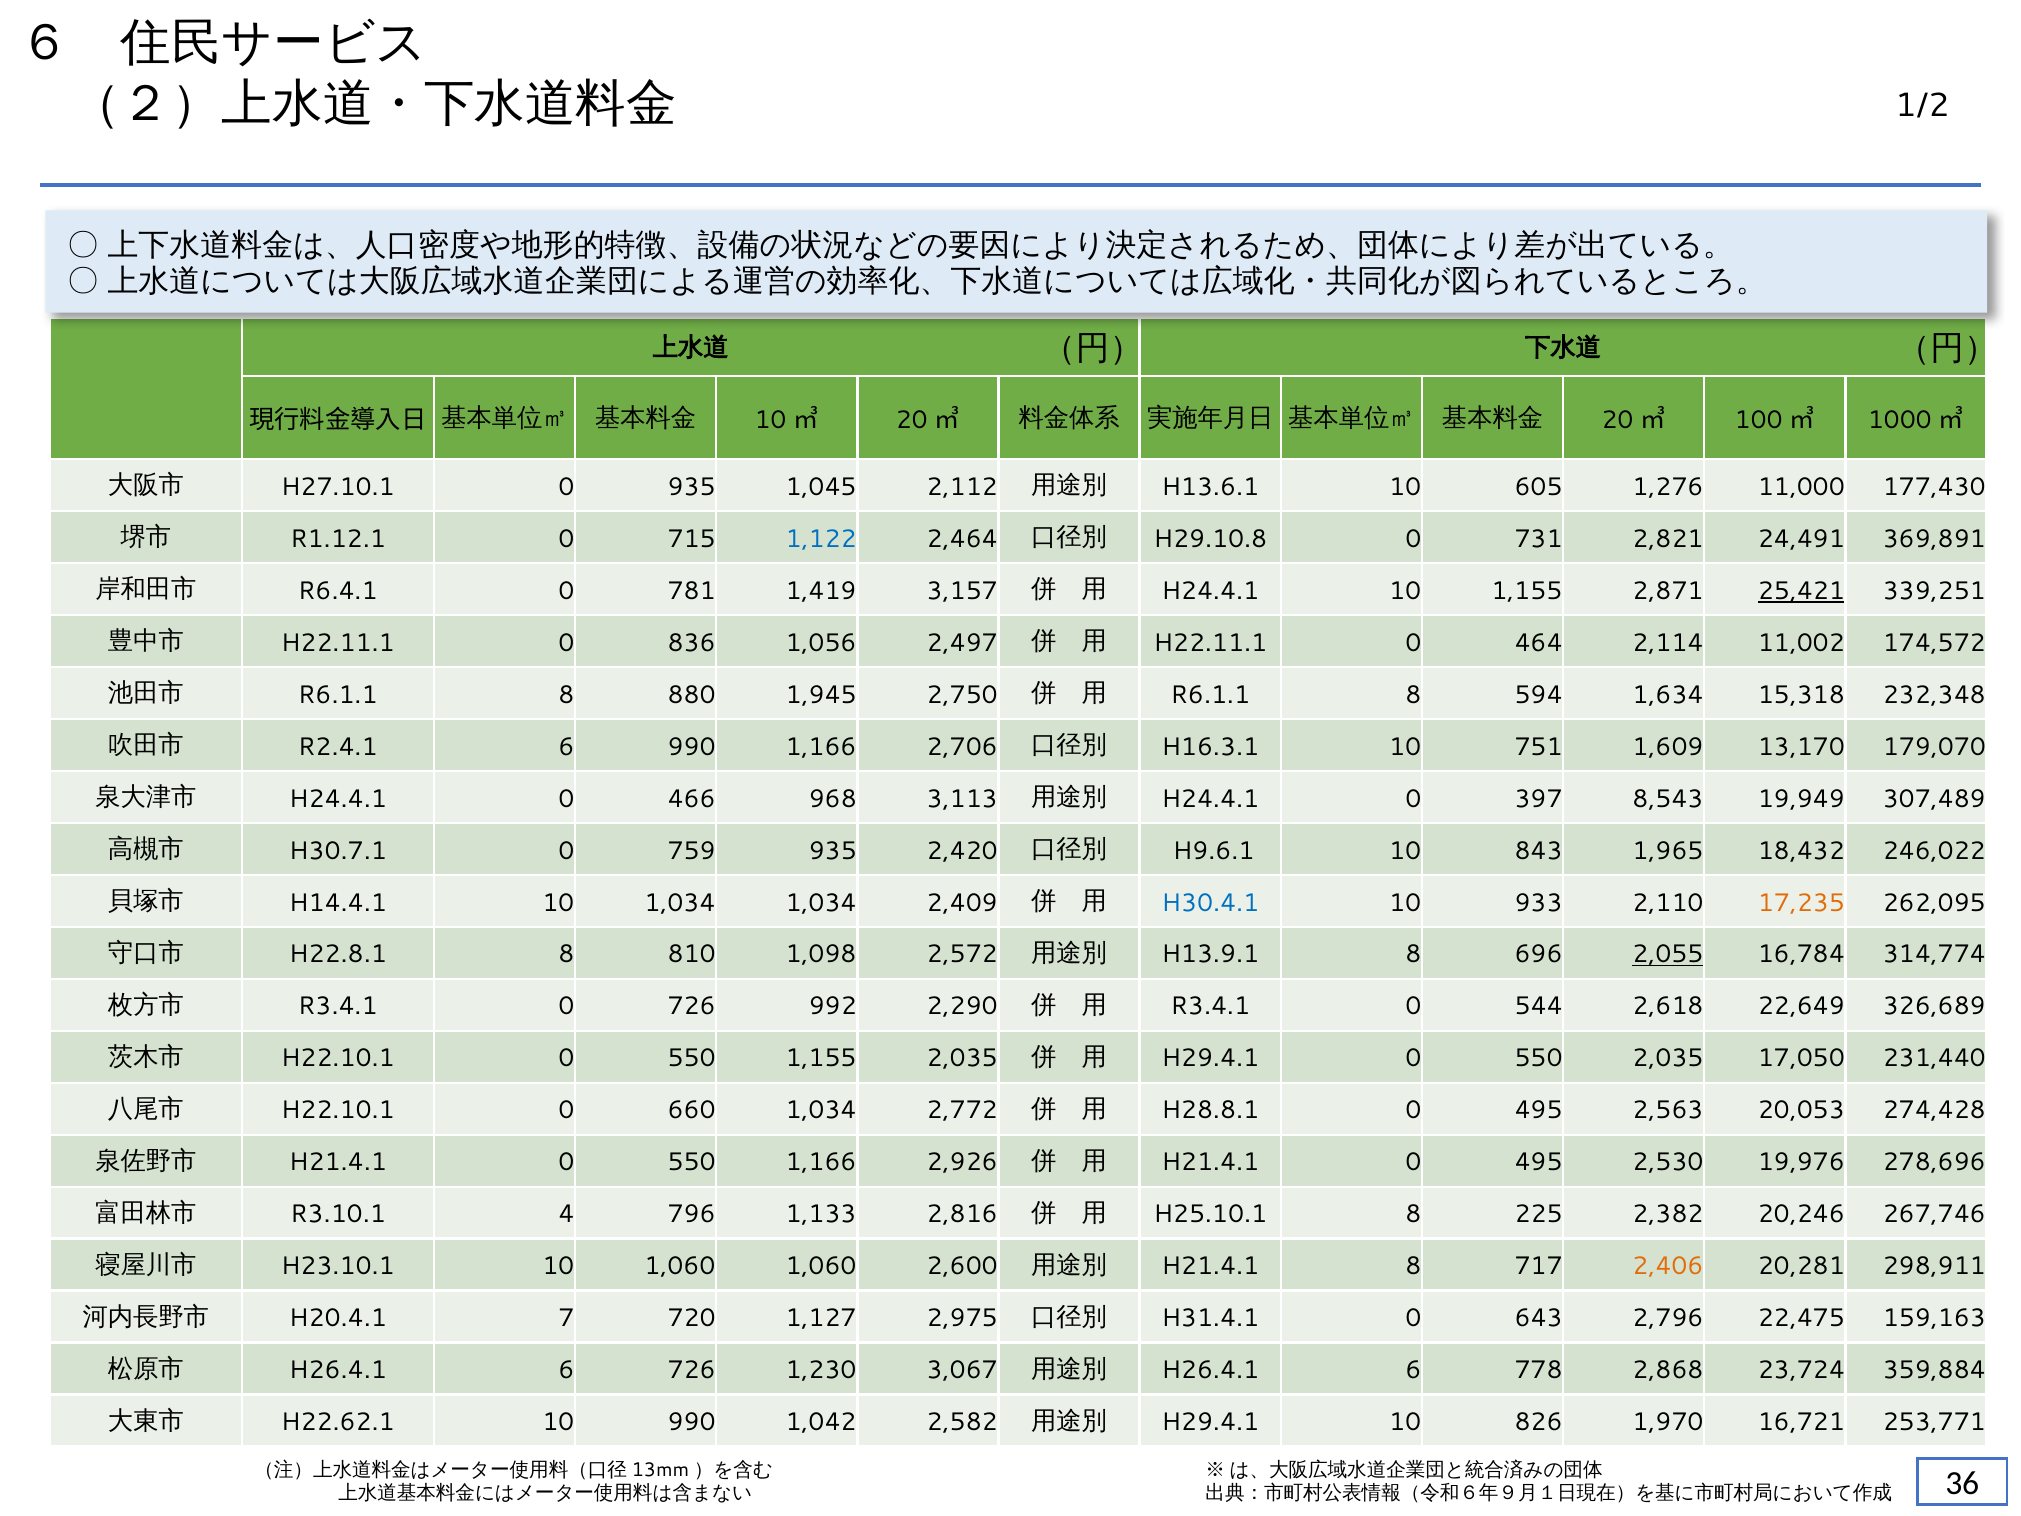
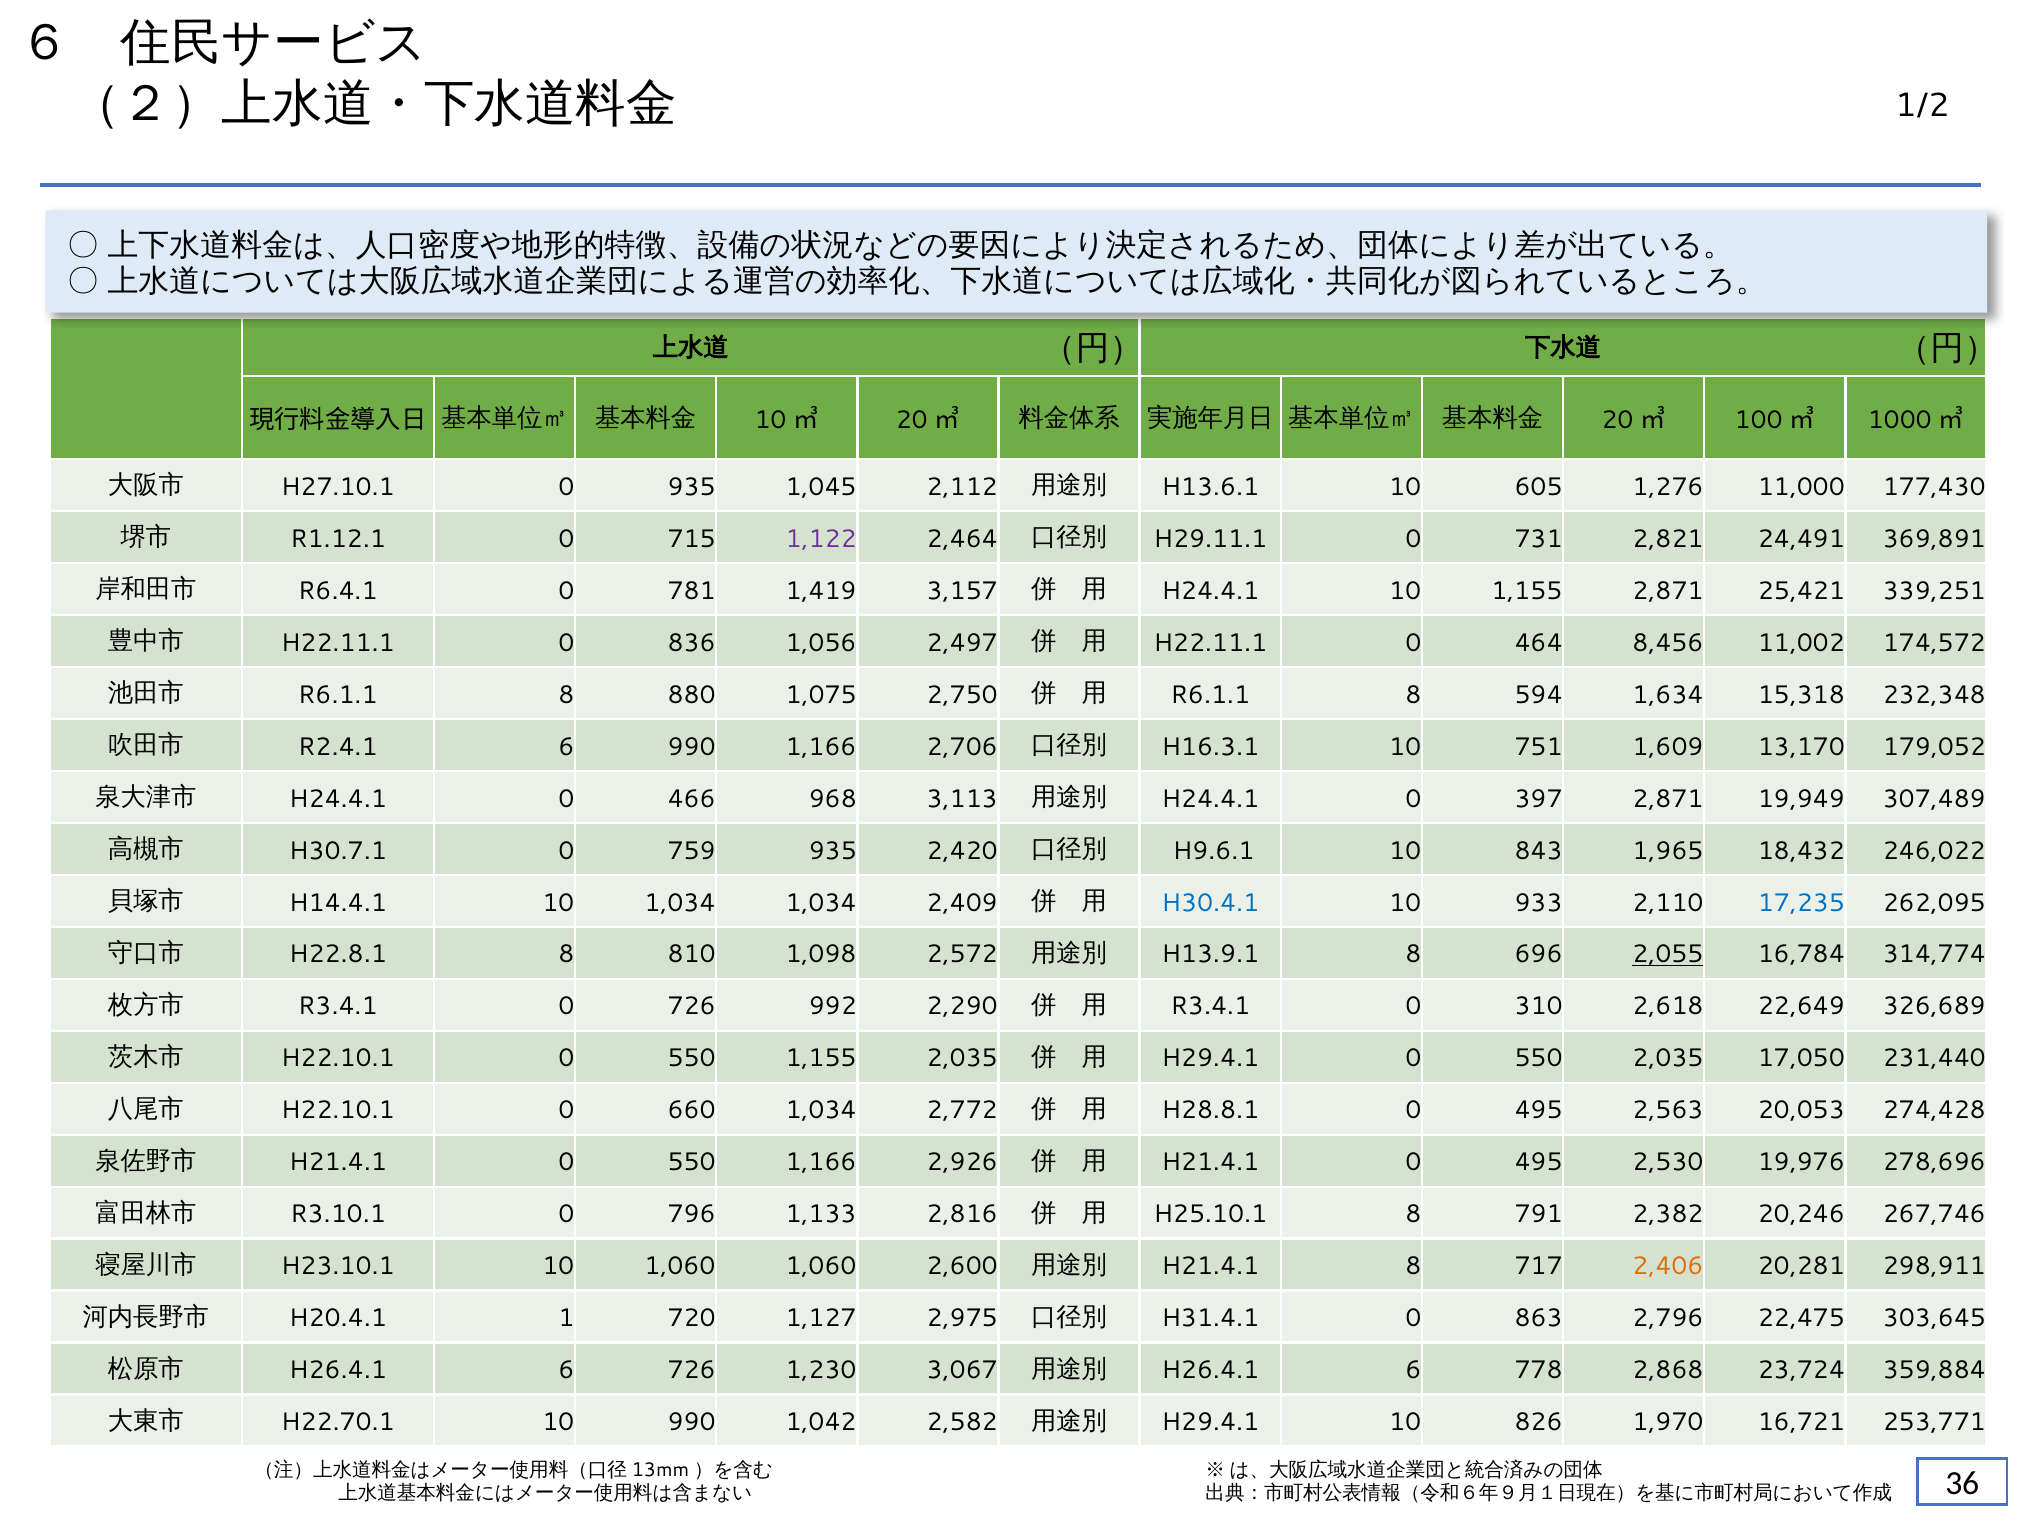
1,122 colour: blue -> purple
H29.10.8: H29.10.8 -> H29.11.1
25,421 underline: present -> none
2,114: 2,114 -> 8,456
1,945: 1,945 -> 1,075
179,070: 179,070 -> 179,052
397 8,543: 8,543 -> 2,871
17,235 colour: orange -> blue
544: 544 -> 310
R3.10.1 4: 4 -> 0
225: 225 -> 791
7: 7 -> 1
643: 643 -> 863
159,163: 159,163 -> 303,645
H22.62.1: H22.62.1 -> H22.70.1
